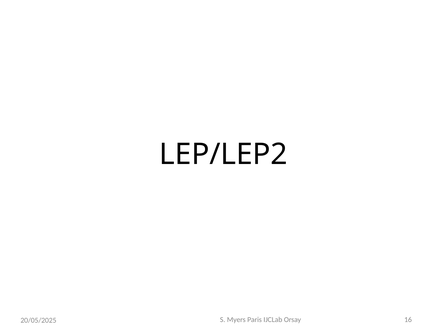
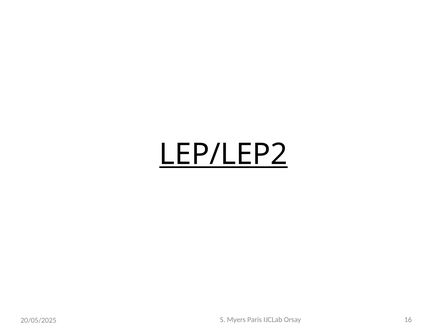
LEP/LEP2 underline: none -> present
